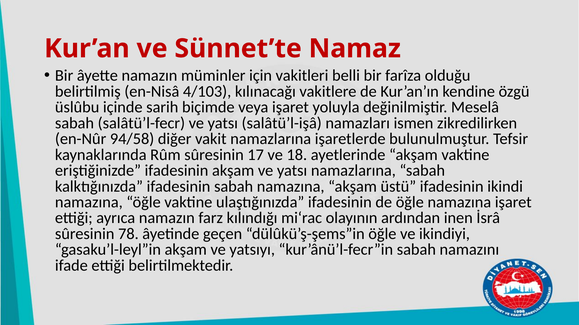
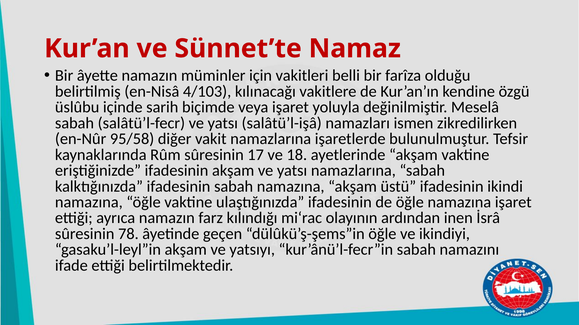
94/58: 94/58 -> 95/58
